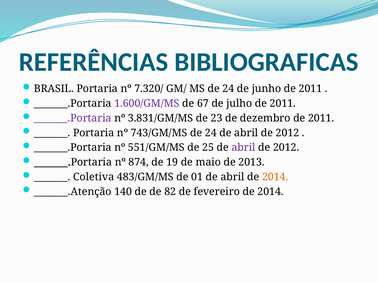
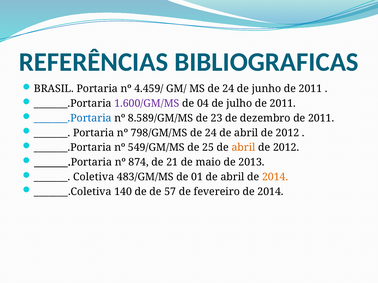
7.320/: 7.320/ -> 4.459/
67: 67 -> 04
_______.Portaria at (73, 118) colour: purple -> blue
3.831/GM/MS: 3.831/GM/MS -> 8.589/GM/MS
743/GM/MS: 743/GM/MS -> 798/GM/MS
551/GM/MS: 551/GM/MS -> 549/GM/MS
abril at (243, 148) colour: purple -> orange
19: 19 -> 21
_______.Atenção: _______.Atenção -> _______.Coletiva
82: 82 -> 57
